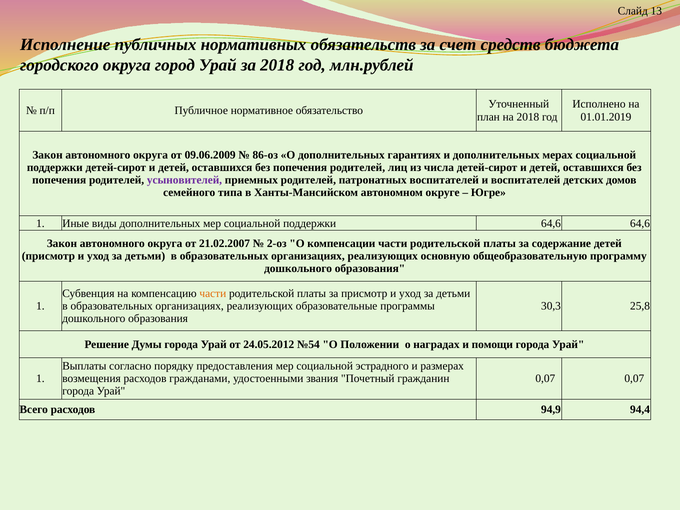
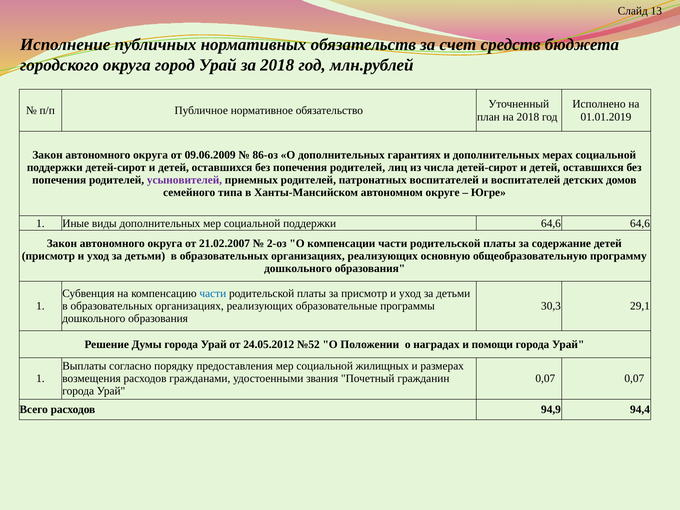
части at (213, 294) colour: orange -> blue
25,8: 25,8 -> 29,1
№54: №54 -> №52
эстрадного: эстрадного -> жилищных
